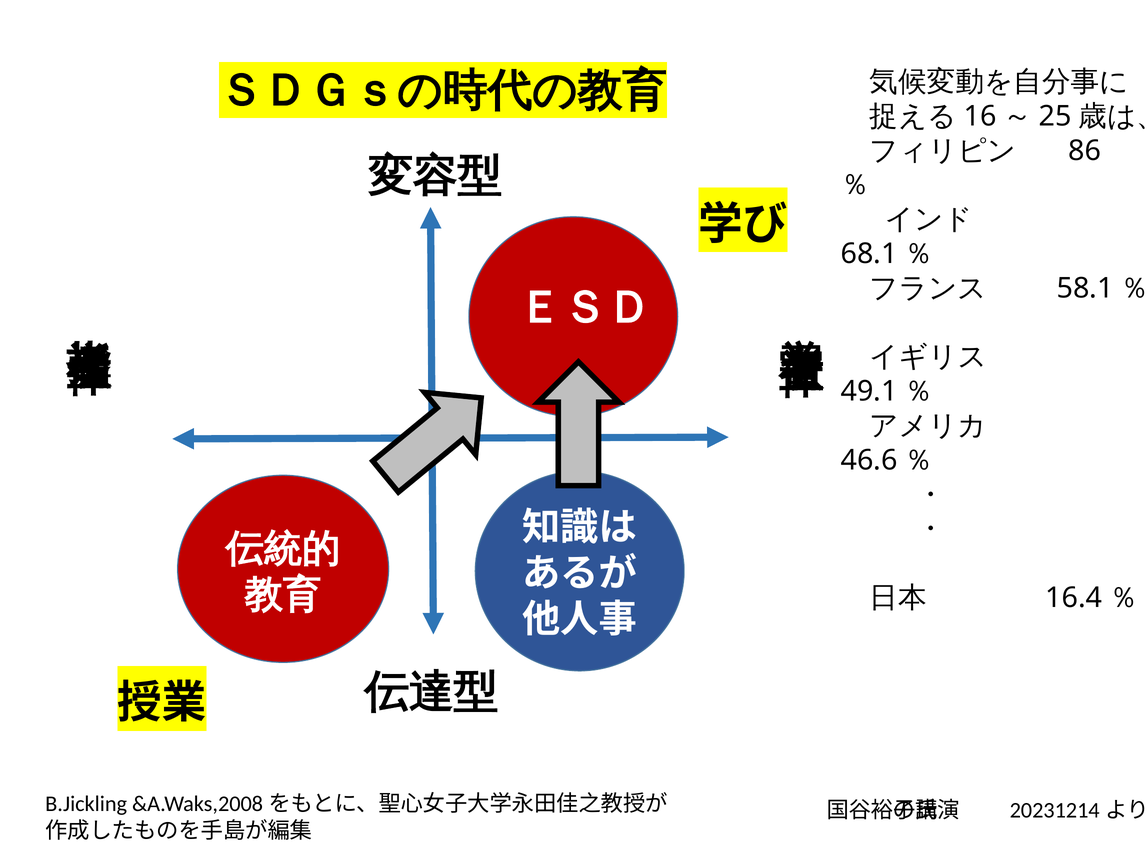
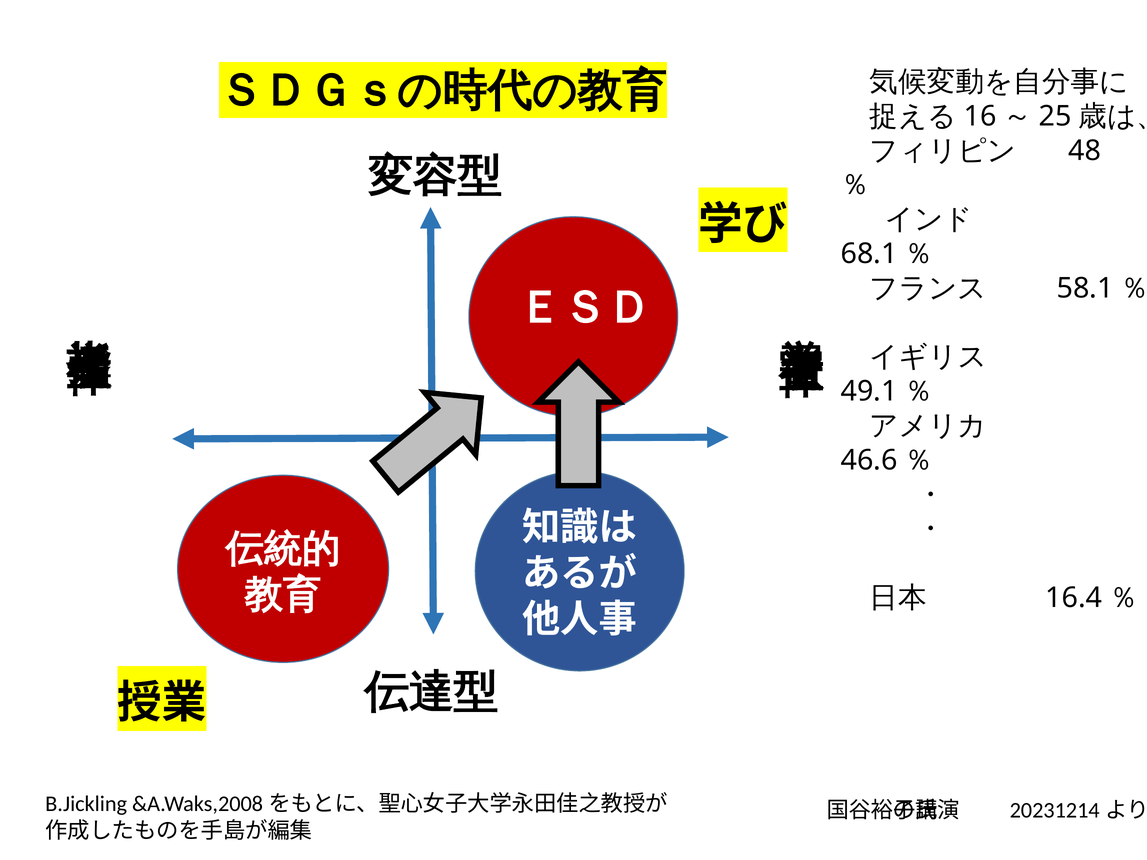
86: 86 -> 48
